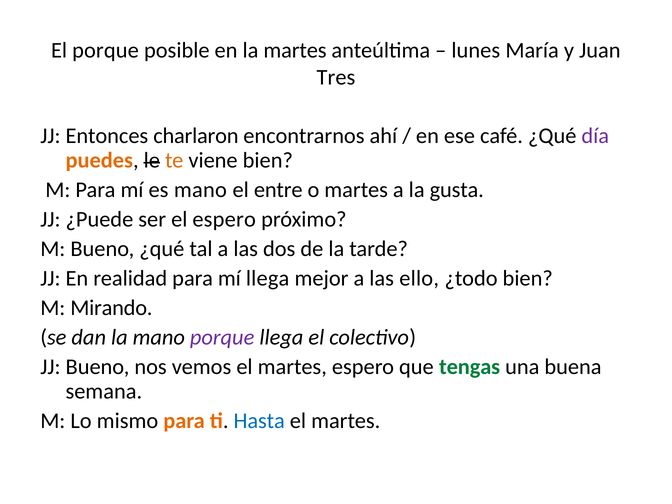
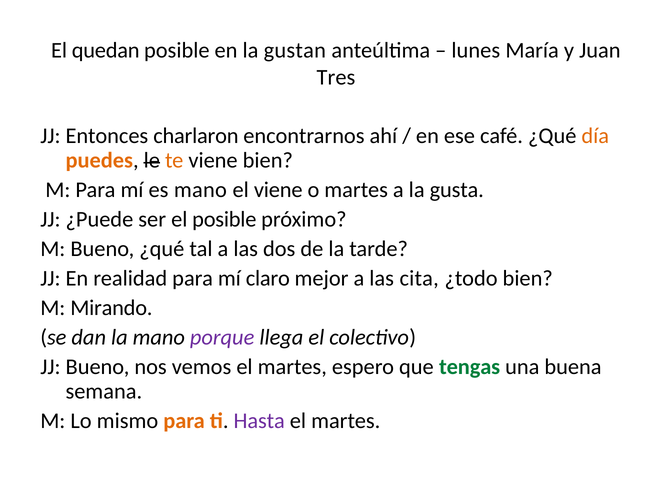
El porque: porque -> quedan
la martes: martes -> gustan
día colour: purple -> orange
el entre: entre -> viene
el espero: espero -> posible
mí llega: llega -> claro
ello: ello -> cita
Hasta colour: blue -> purple
